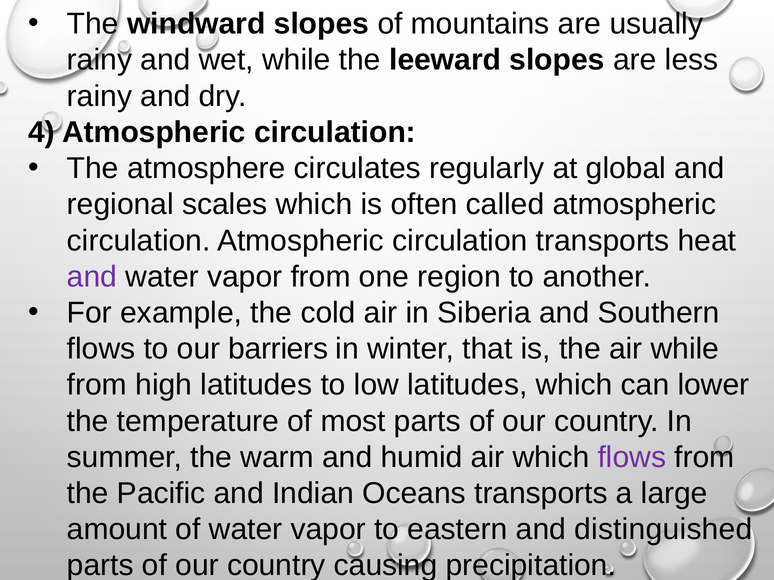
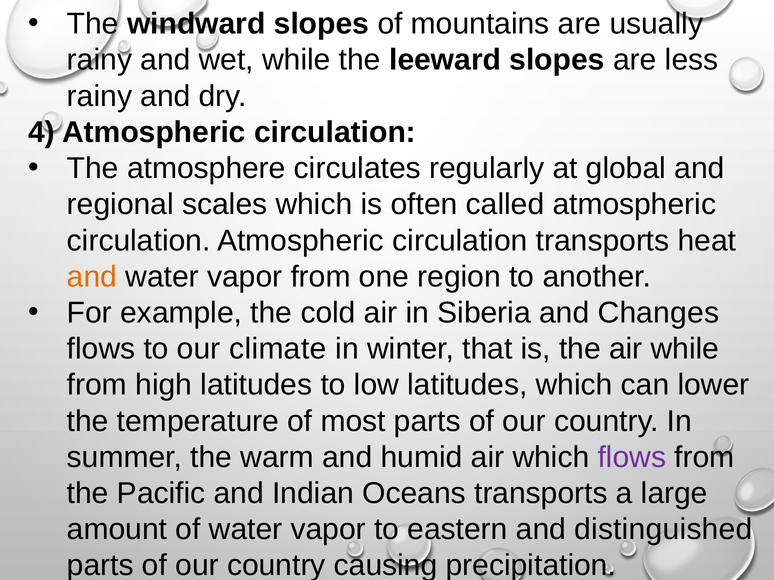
and at (92, 277) colour: purple -> orange
Southern: Southern -> Changes
barriers: barriers -> climate
